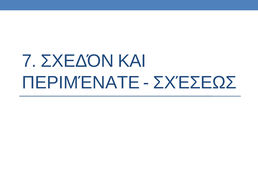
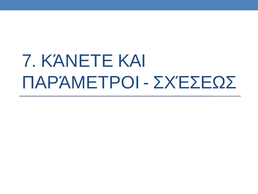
ΣΧΕΔΌΝ: ΣΧΕΔΌΝ -> ΚΆΝΕΤΕ
ΠΕΡΙΜΈΝΑΤΕ: ΠΕΡΙΜΈΝΑΤΕ -> ΠΑΡΆΜΕΤΡΟΙ
